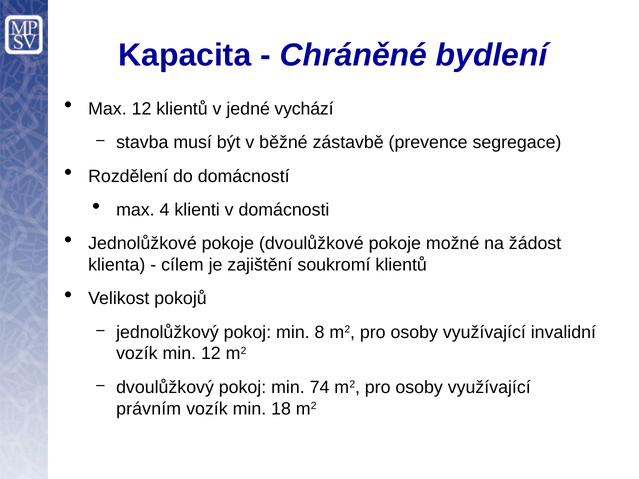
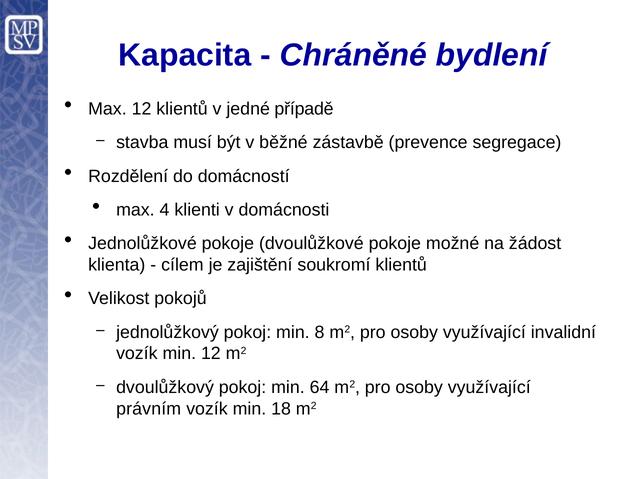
vychází: vychází -> případě
74: 74 -> 64
